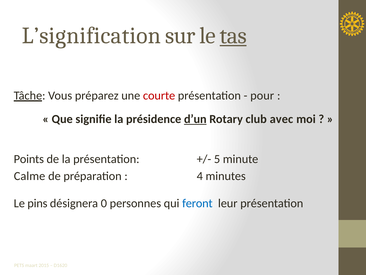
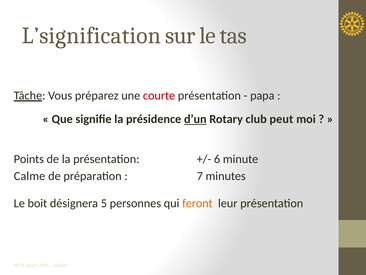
tas underline: present -> none
pour: pour -> papa
avec: avec -> peut
5: 5 -> 6
4: 4 -> 7
pins: pins -> boit
0: 0 -> 5
feront colour: blue -> orange
